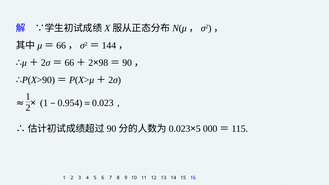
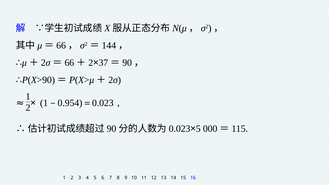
98: 98 -> 37
